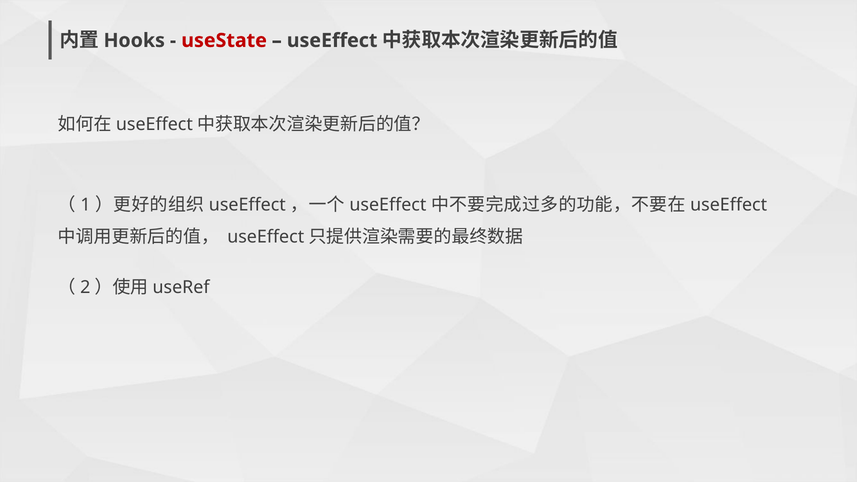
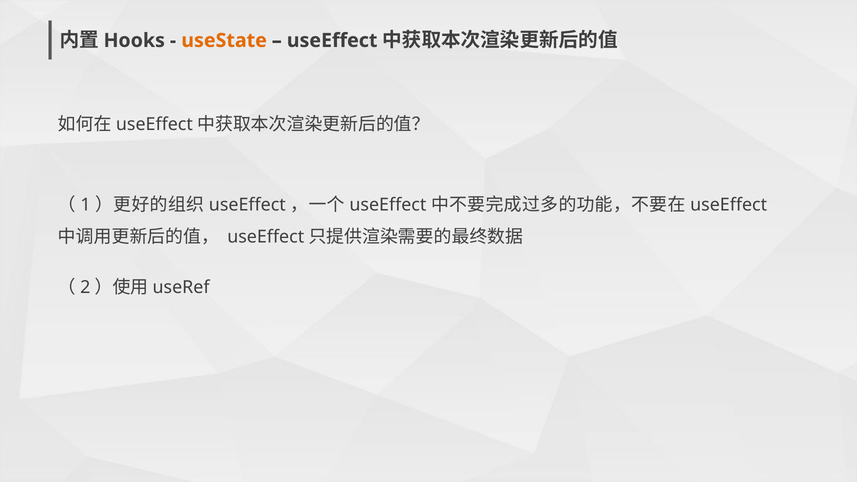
useState colour: red -> orange
